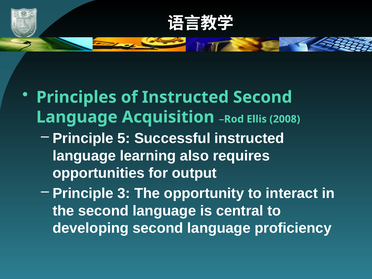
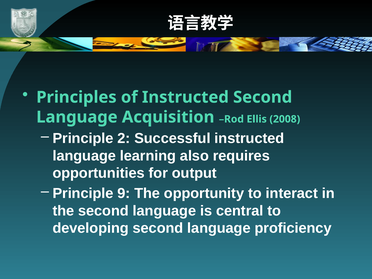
5: 5 -> 2
3: 3 -> 9
